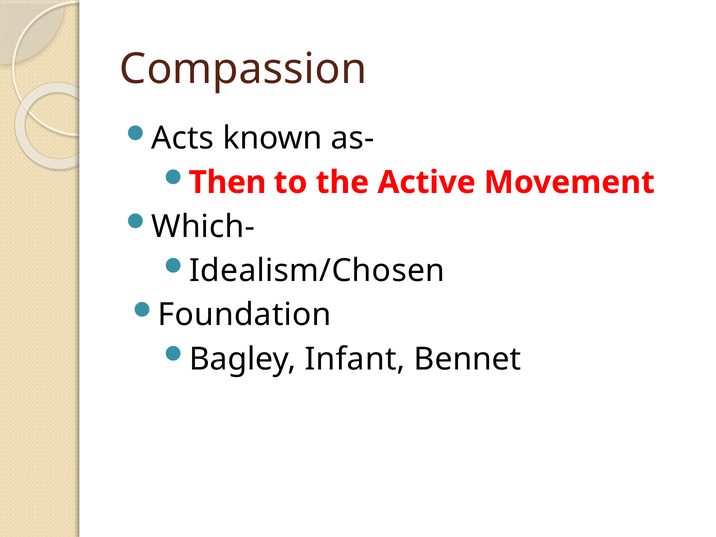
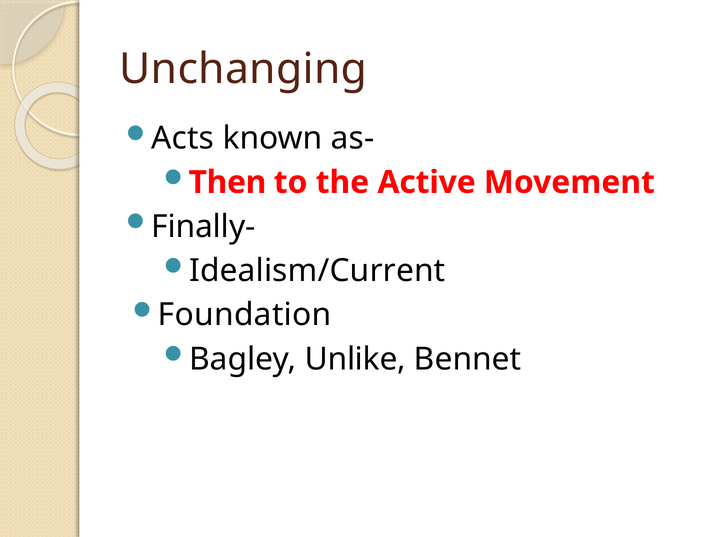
Compassion: Compassion -> Unchanging
Which-: Which- -> Finally-
Idealism/Chosen: Idealism/Chosen -> Idealism/Current
Infant: Infant -> Unlike
